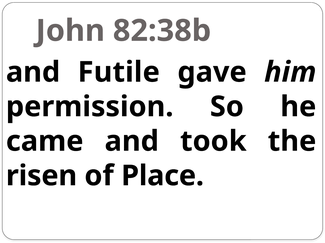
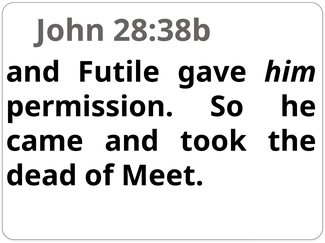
82:38b: 82:38b -> 28:38b
risen: risen -> dead
Place: Place -> Meet
